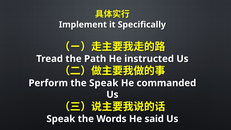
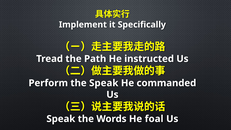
said: said -> foal
